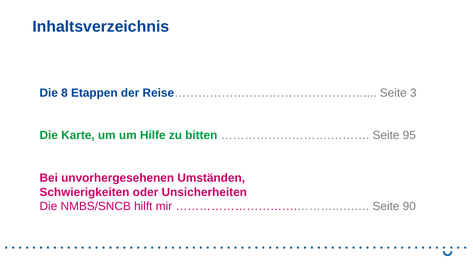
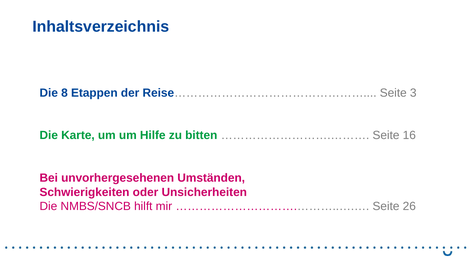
95: 95 -> 16
90: 90 -> 26
